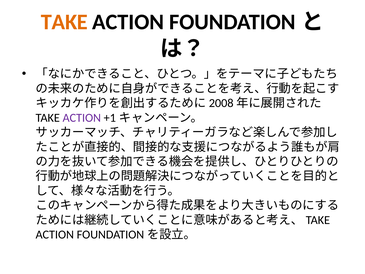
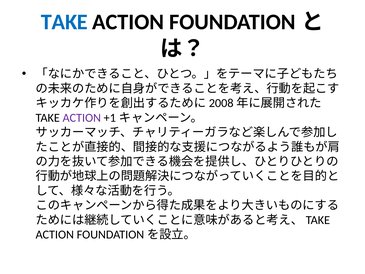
TAKE at (64, 22) colour: orange -> blue
